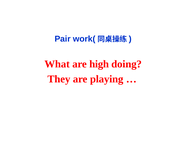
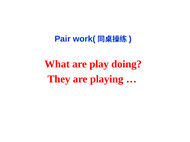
high: high -> play
